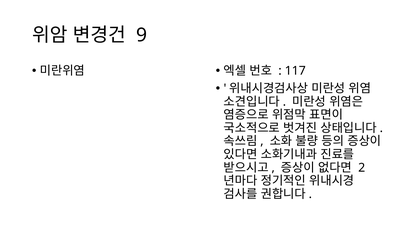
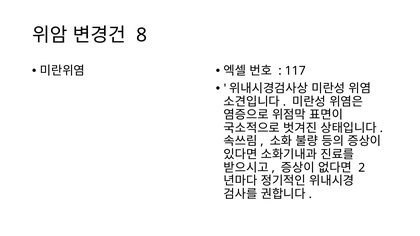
9: 9 -> 8
